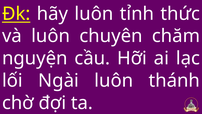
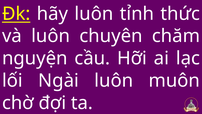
thánh: thánh -> muôn
